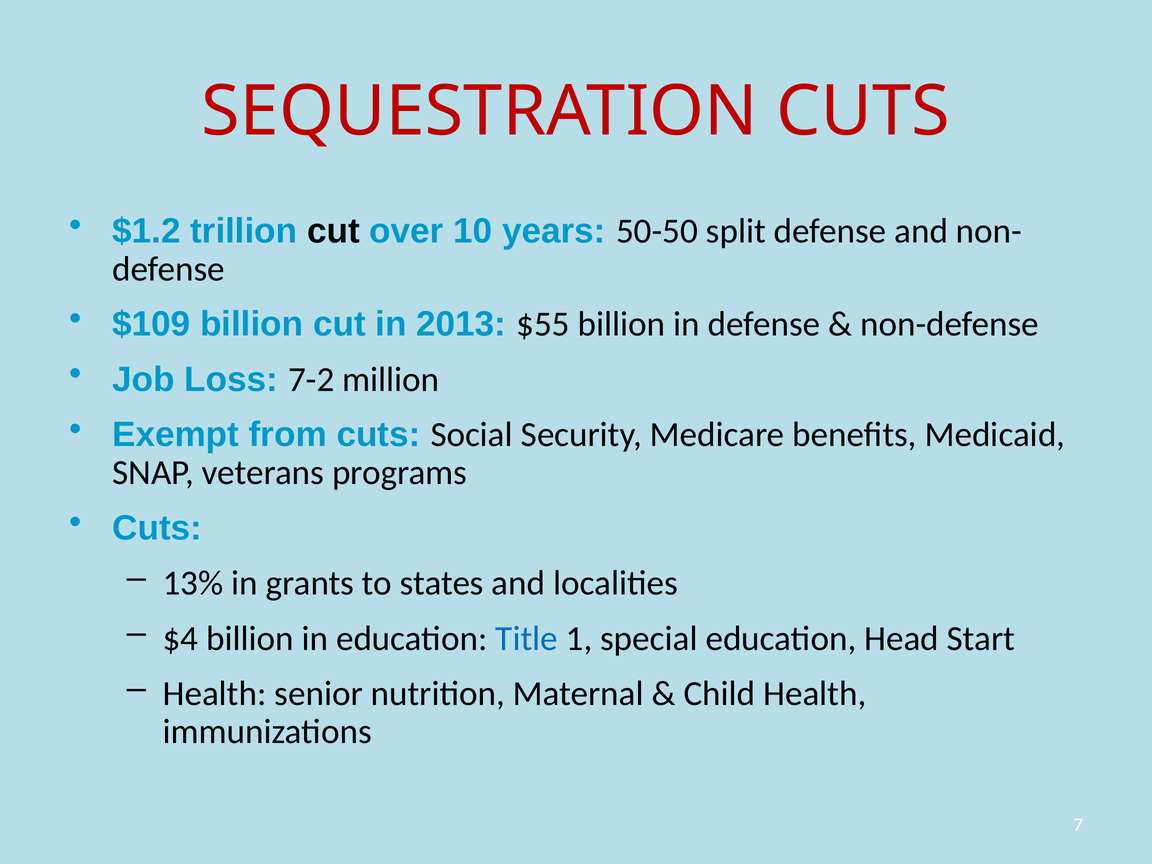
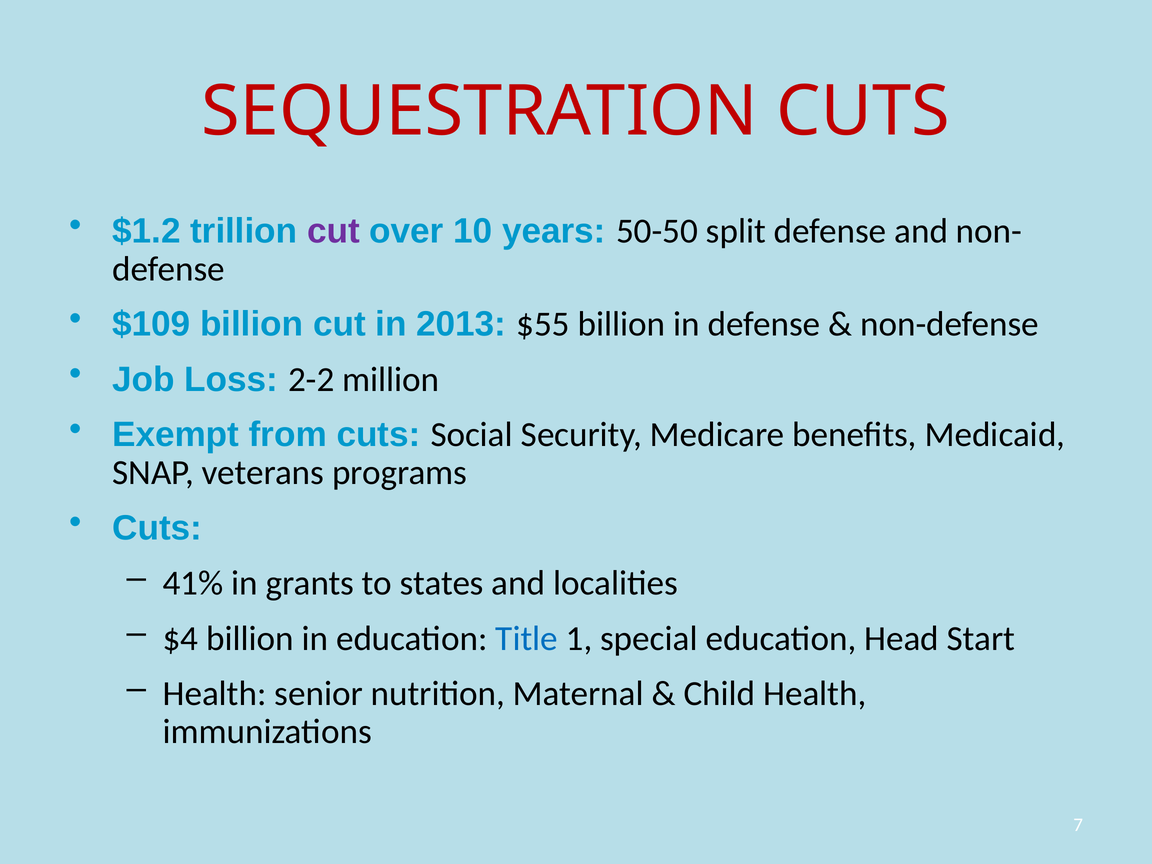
cut at (333, 231) colour: black -> purple
7-2: 7-2 -> 2-2
13%: 13% -> 41%
